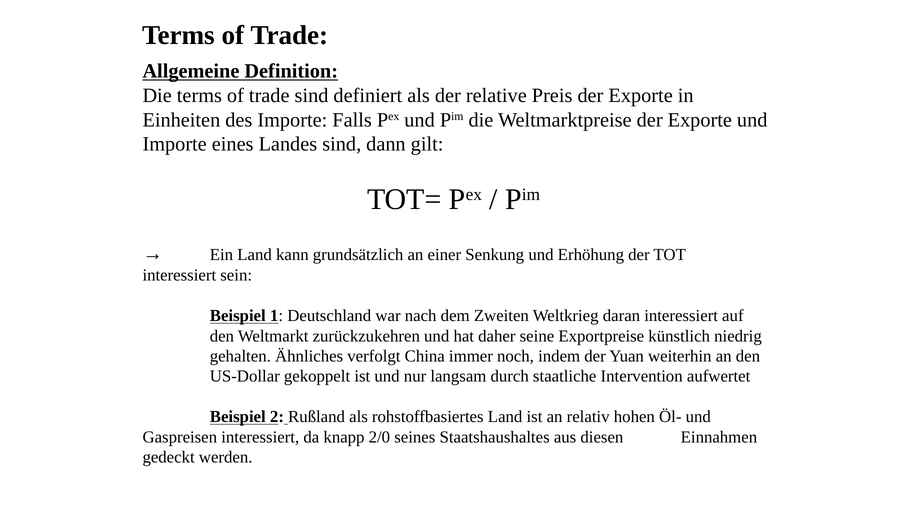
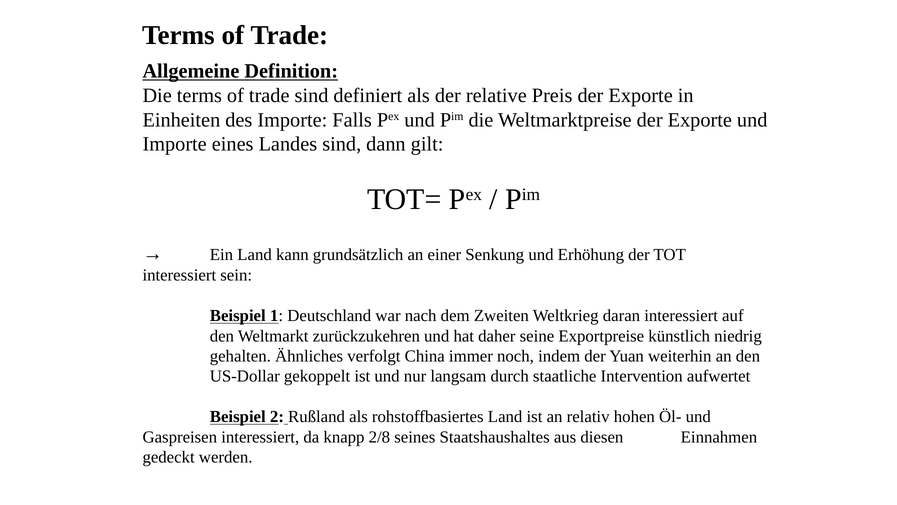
2/0: 2/0 -> 2/8
